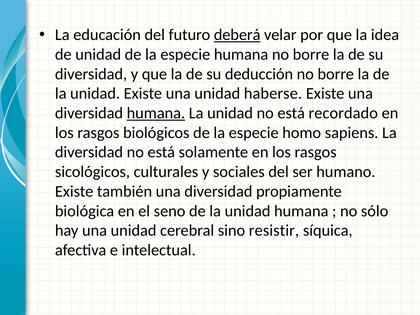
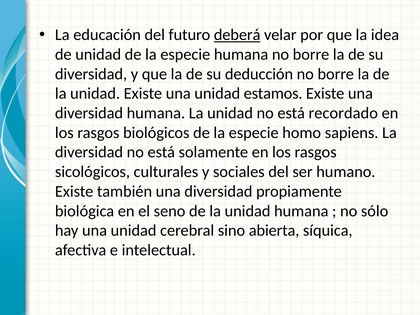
haberse: haberse -> estamos
humana at (156, 113) underline: present -> none
resistir: resistir -> abierta
